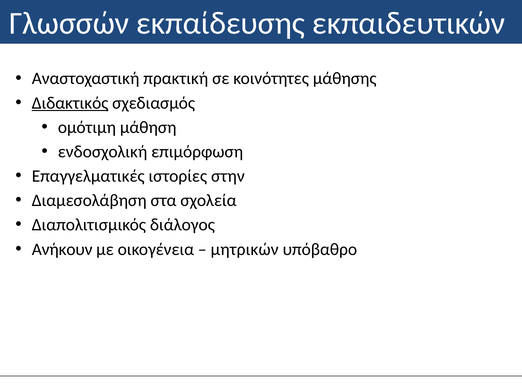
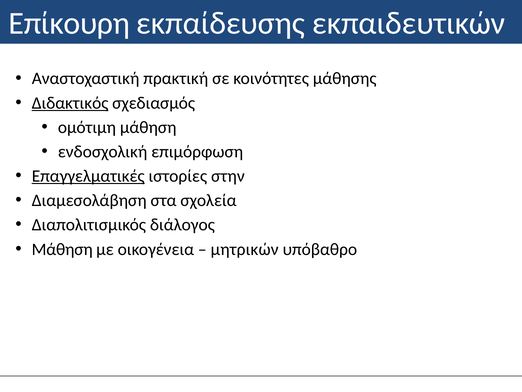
Γλωσσών: Γλωσσών -> Επίκουρη
Επαγγελματικές underline: none -> present
Ανήκουν at (62, 249): Ανήκουν -> Μάθηση
